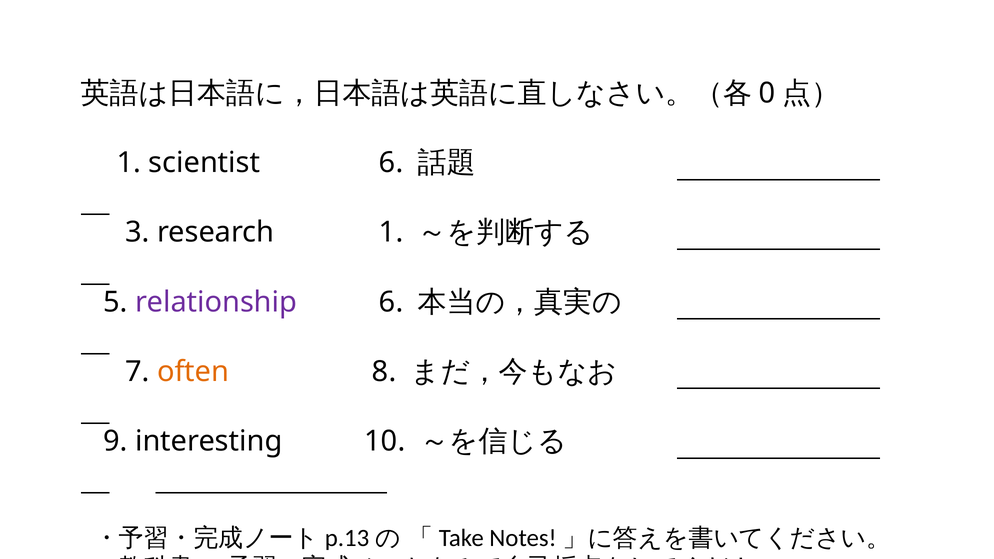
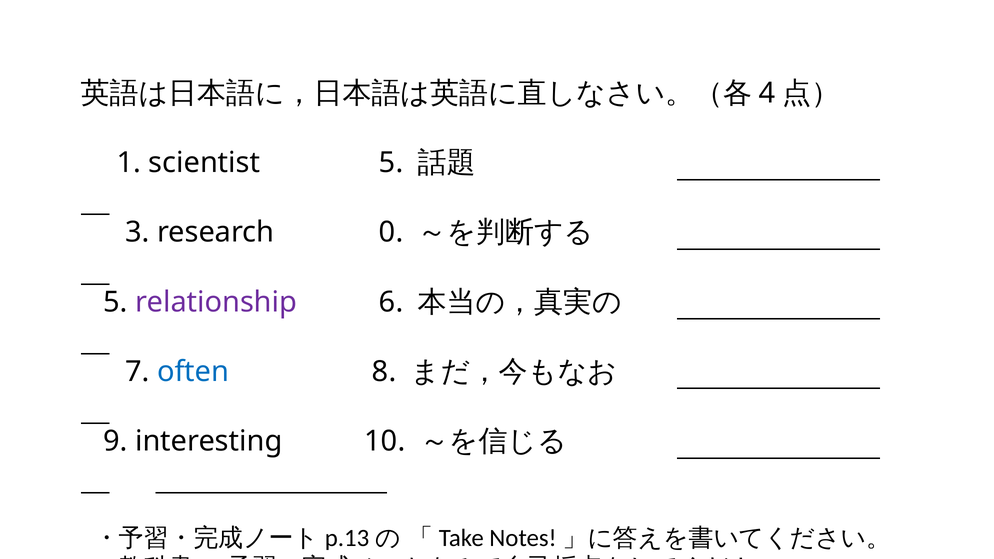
0: 0 -> 4
scientist 6: 6 -> 5
research 1: 1 -> 0
often colour: orange -> blue
